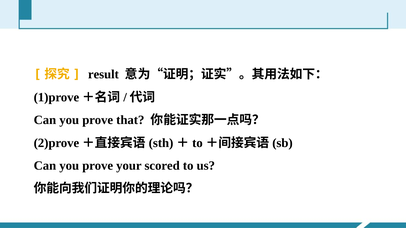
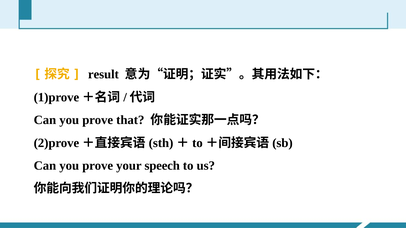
scored: scored -> speech
